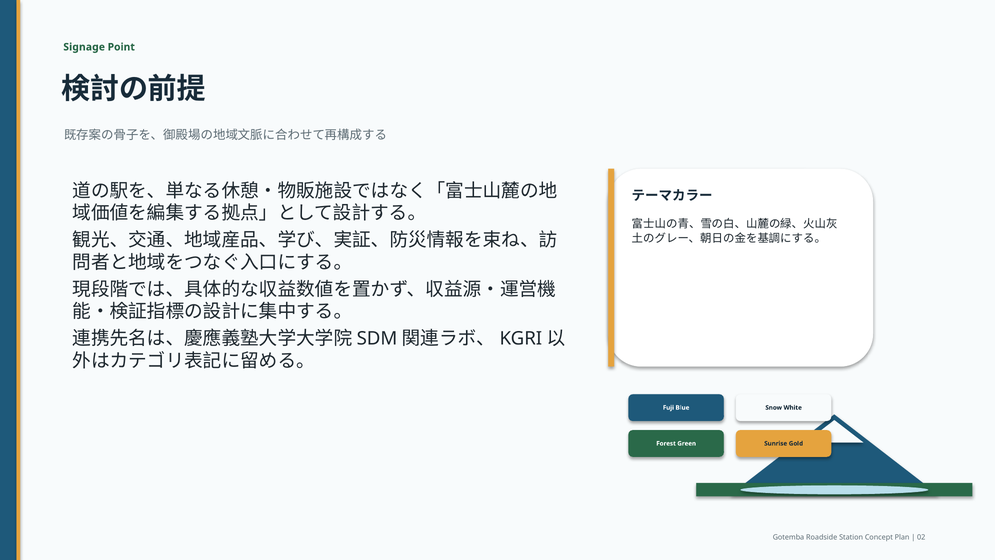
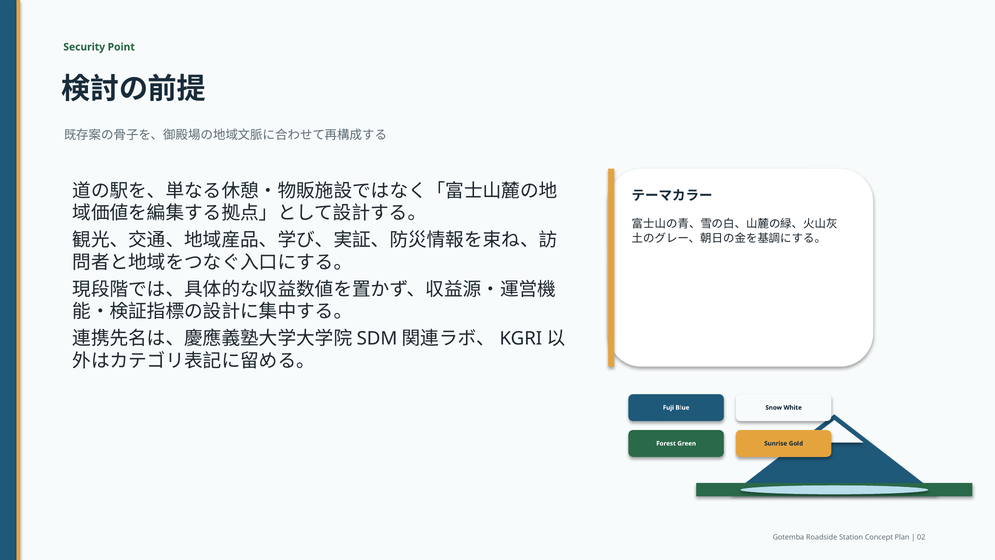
Signage: Signage -> Security
